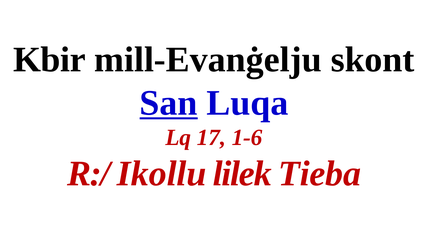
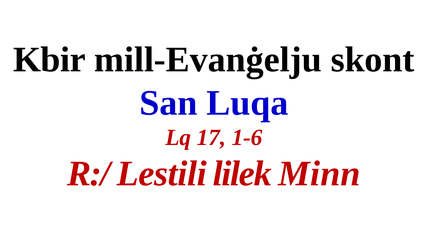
San underline: present -> none
Ikollu: Ikollu -> Lestili
Tieba: Tieba -> Minn
